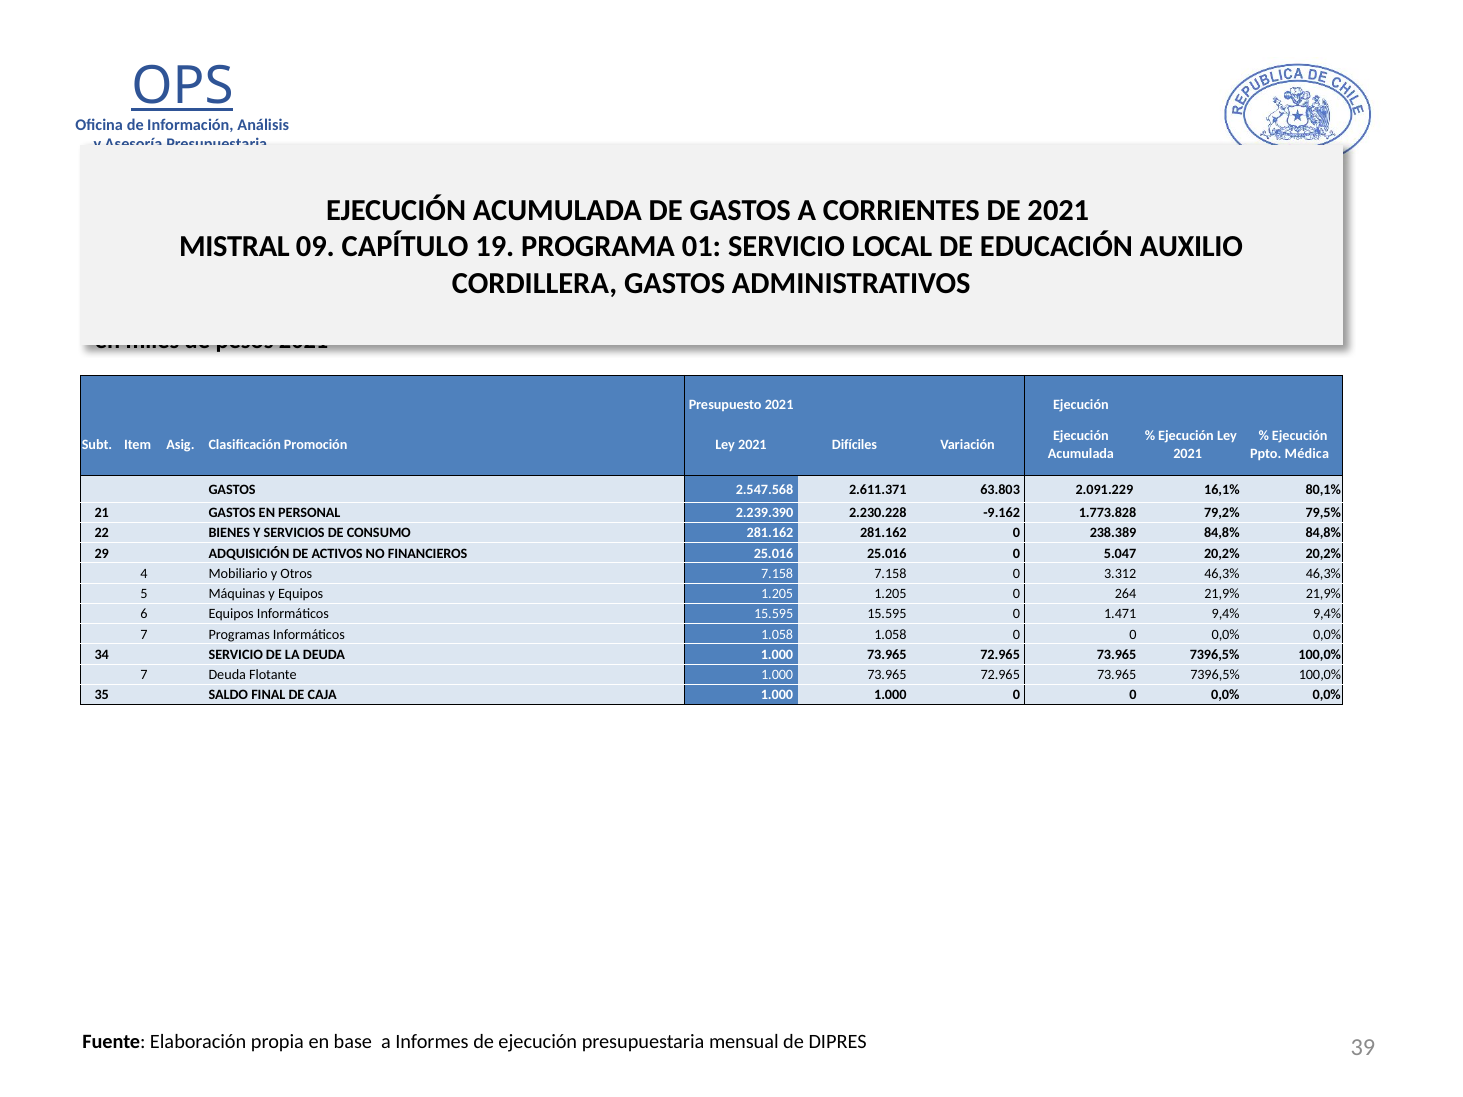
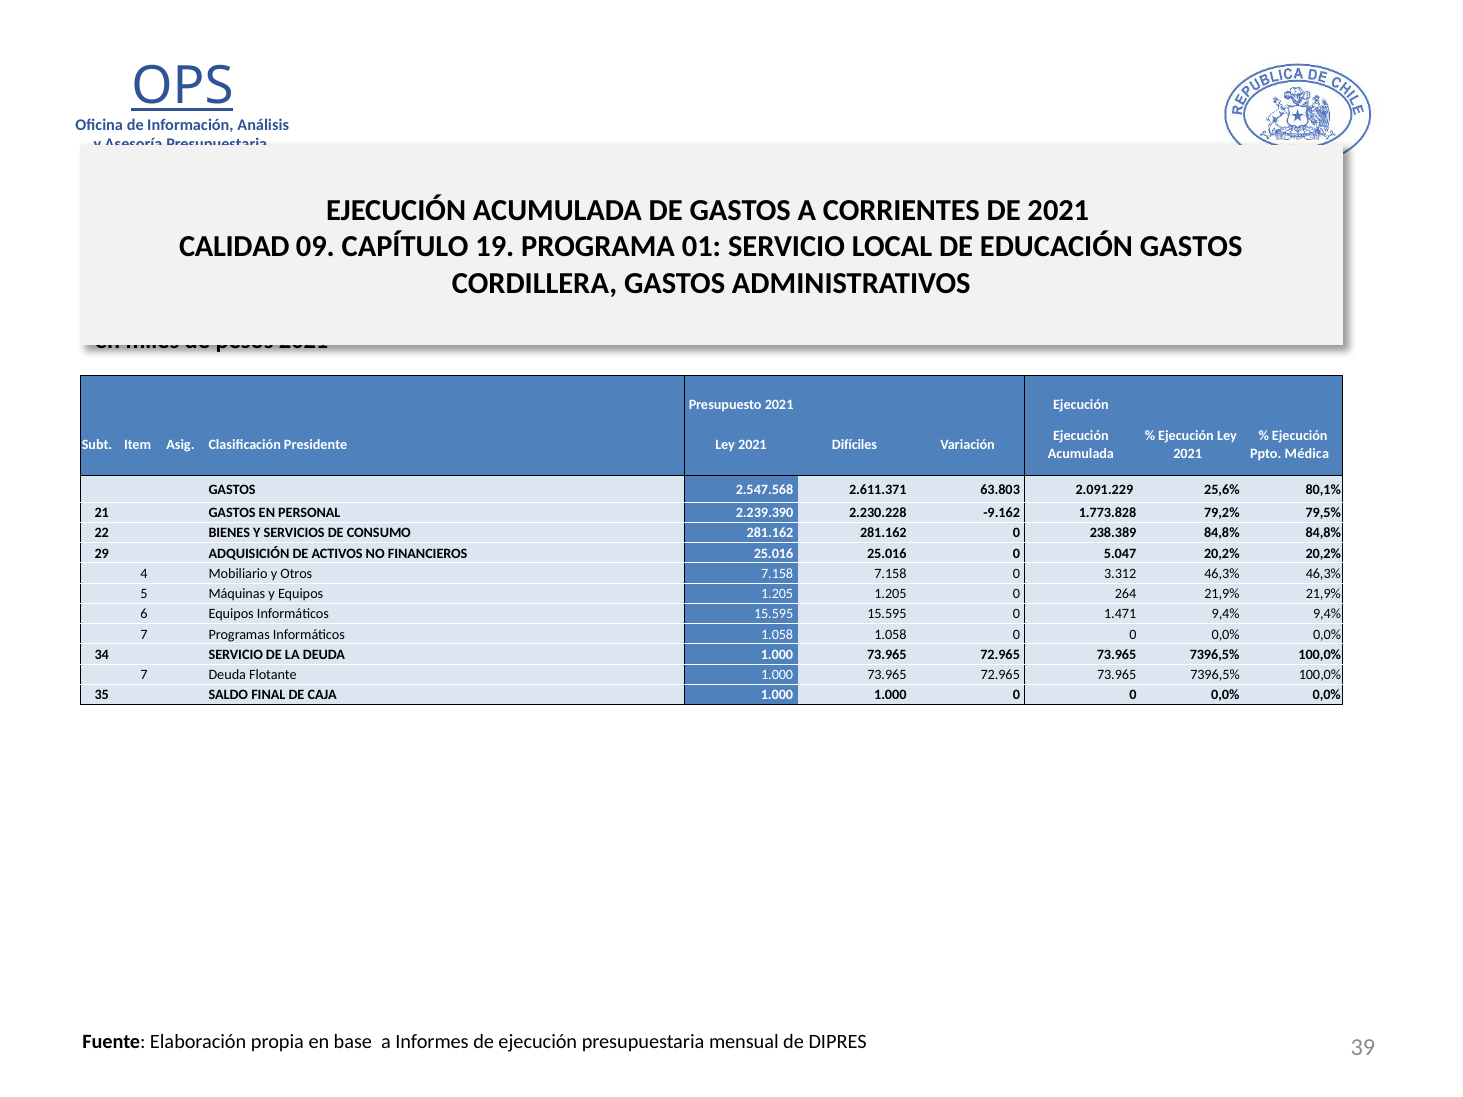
MISTRAL: MISTRAL -> CALIDAD
EDUCACIÓN AUXILIO: AUXILIO -> GASTOS
Promoción: Promoción -> Presidente
16,1%: 16,1% -> 25,6%
